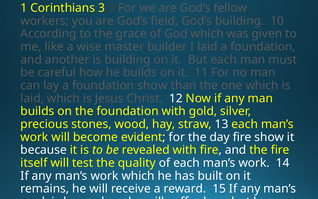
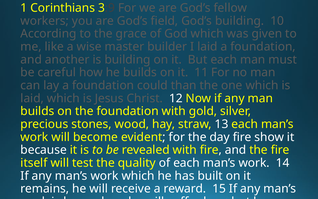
foundation show: show -> could
